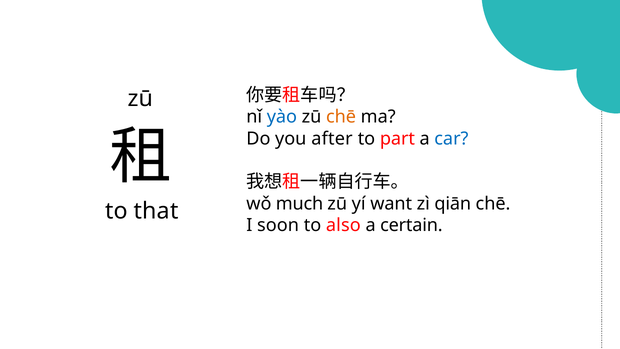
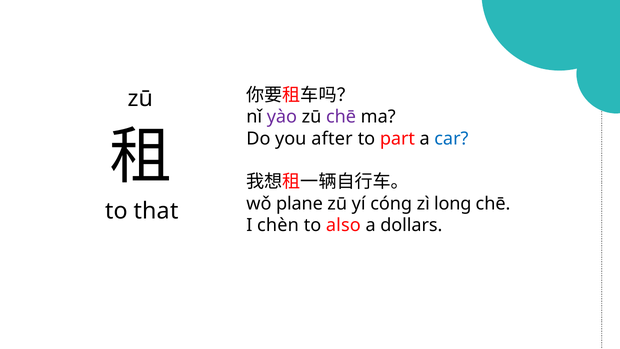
yào colour: blue -> purple
chē at (341, 117) colour: orange -> purple
much: much -> plane
want: want -> cóng
qiān: qiān -> long
soon: soon -> chèn
certain: certain -> dollars
